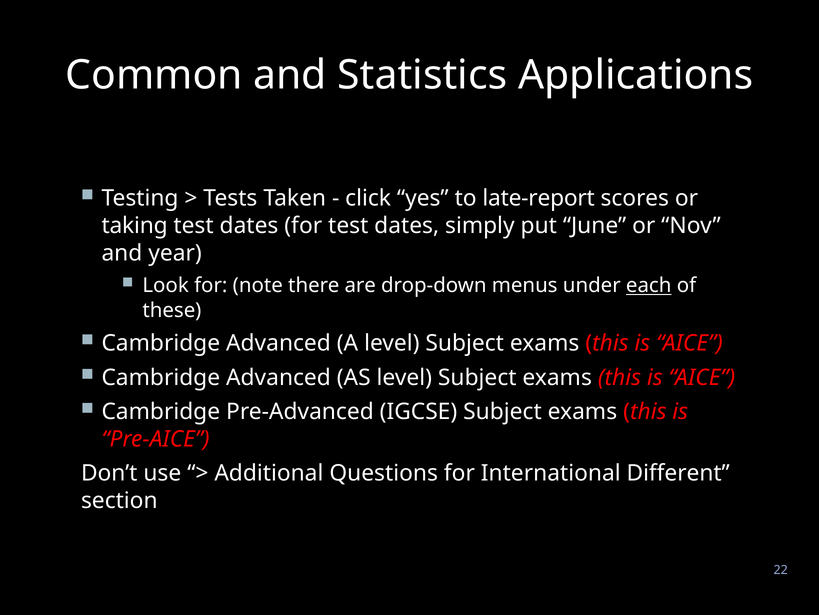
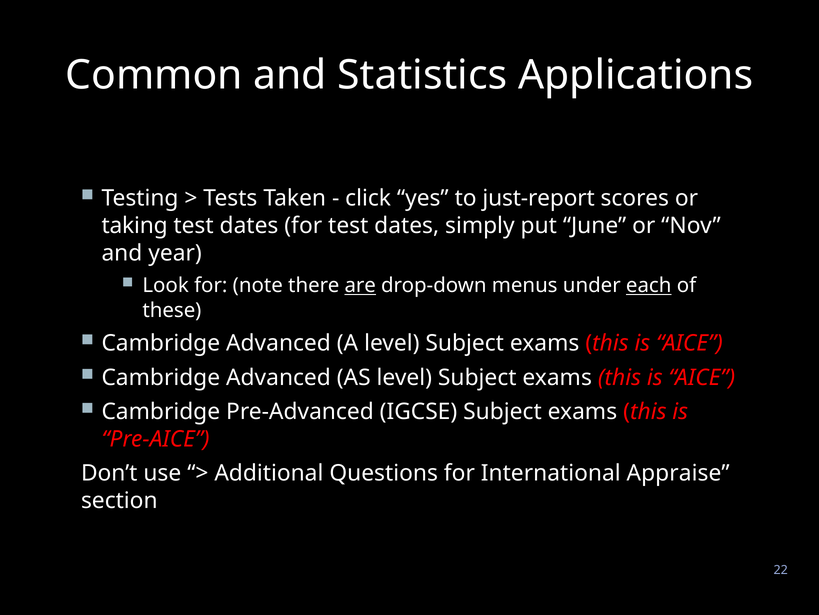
late-report: late-report -> just-report
are underline: none -> present
Different: Different -> Appraise
